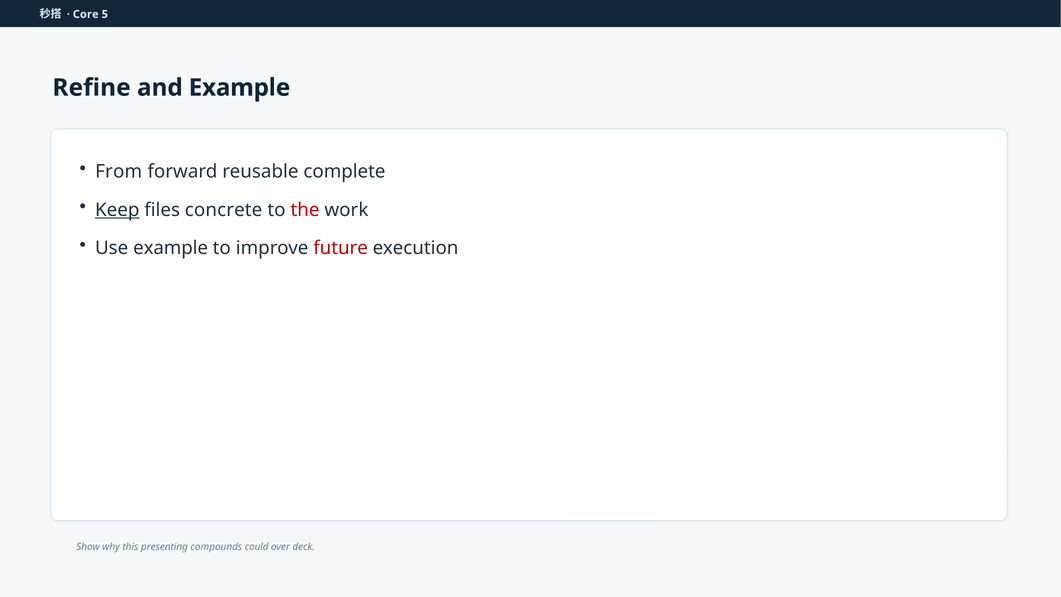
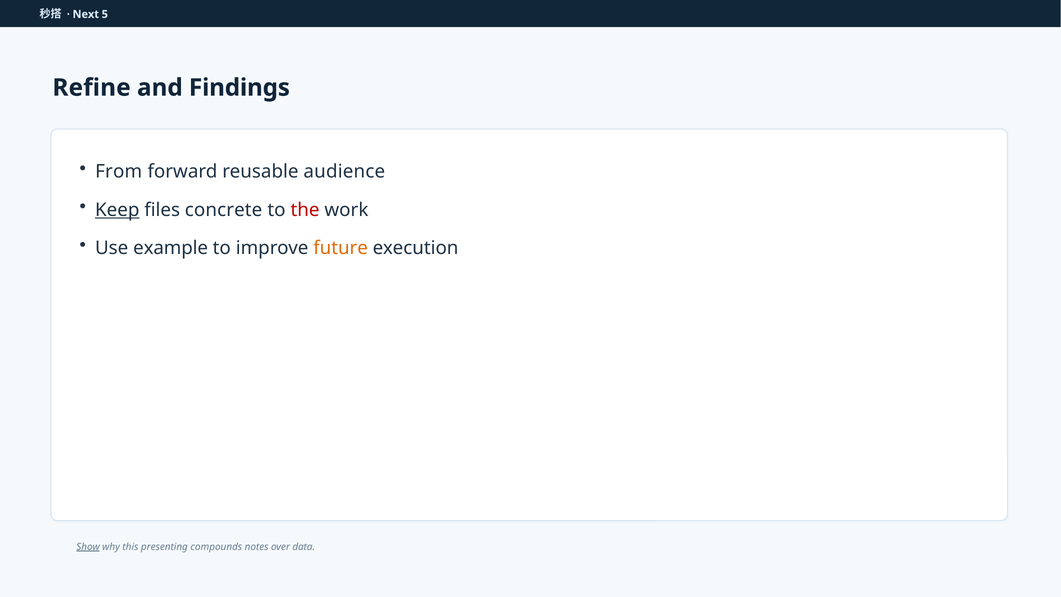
Core: Core -> Next
and Example: Example -> Findings
complete: complete -> audience
future colour: red -> orange
Show underline: none -> present
could: could -> notes
deck: deck -> data
